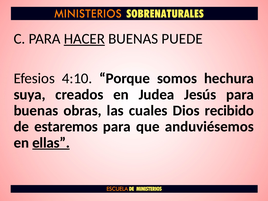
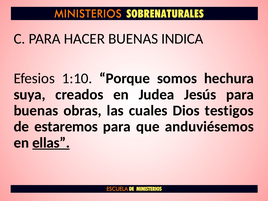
HACER underline: present -> none
PUEDE: PUEDE -> INDICA
4:10: 4:10 -> 1:10
recibido: recibido -> testigos
